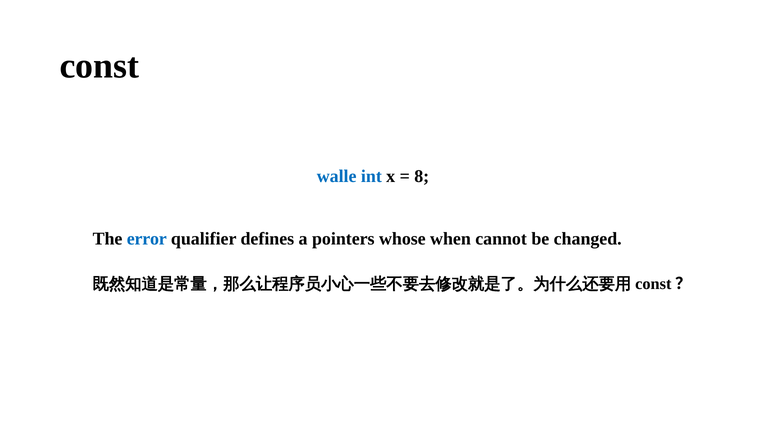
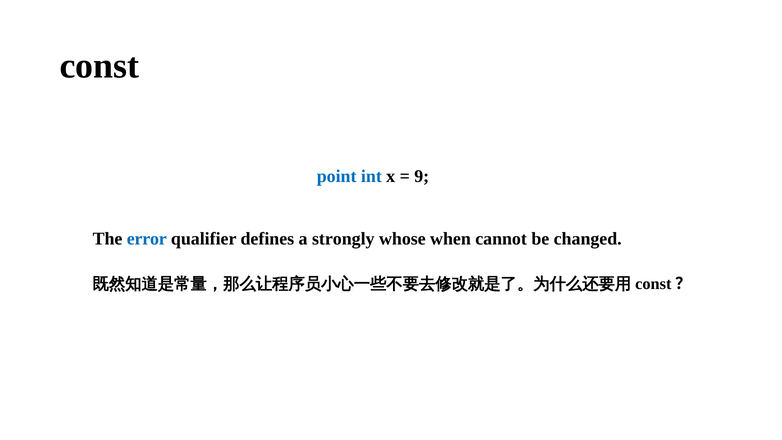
walle: walle -> point
8: 8 -> 9
pointers: pointers -> strongly
